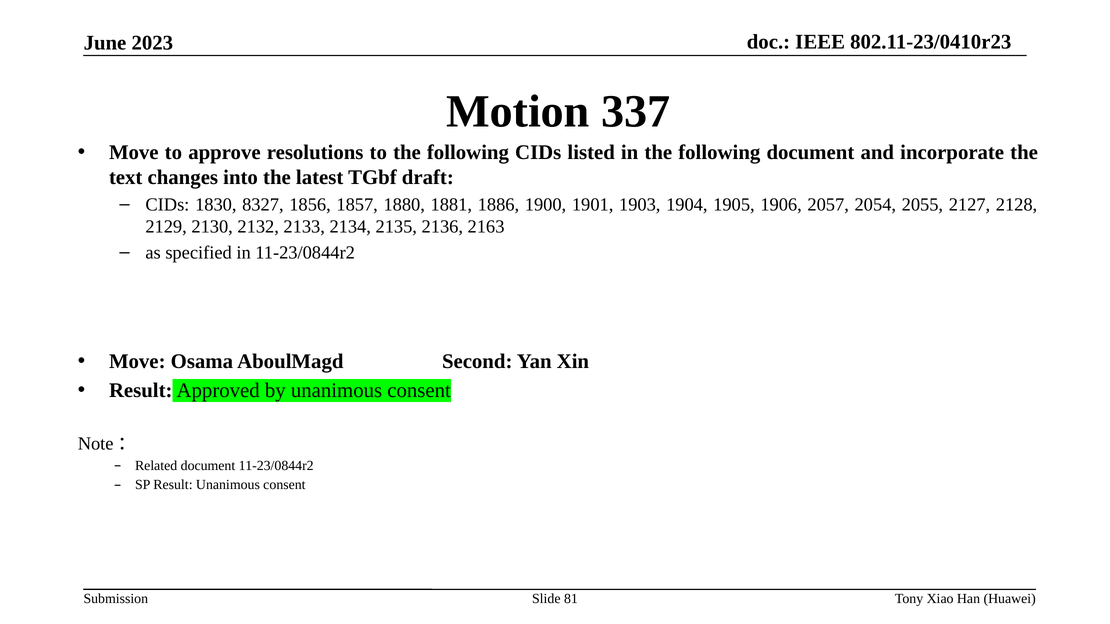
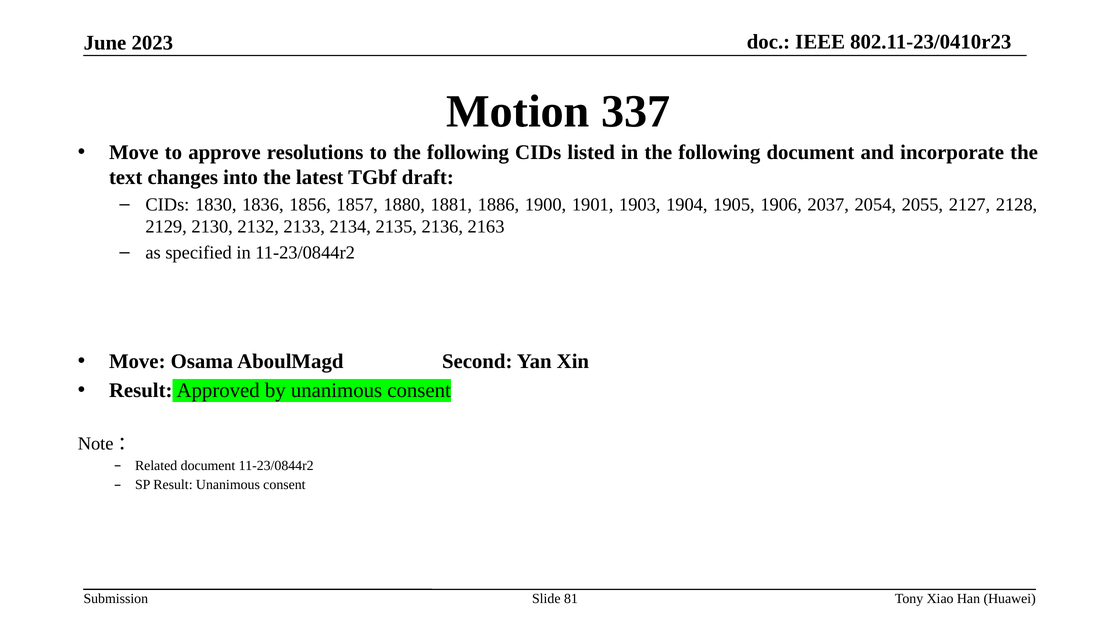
8327: 8327 -> 1836
2057: 2057 -> 2037
